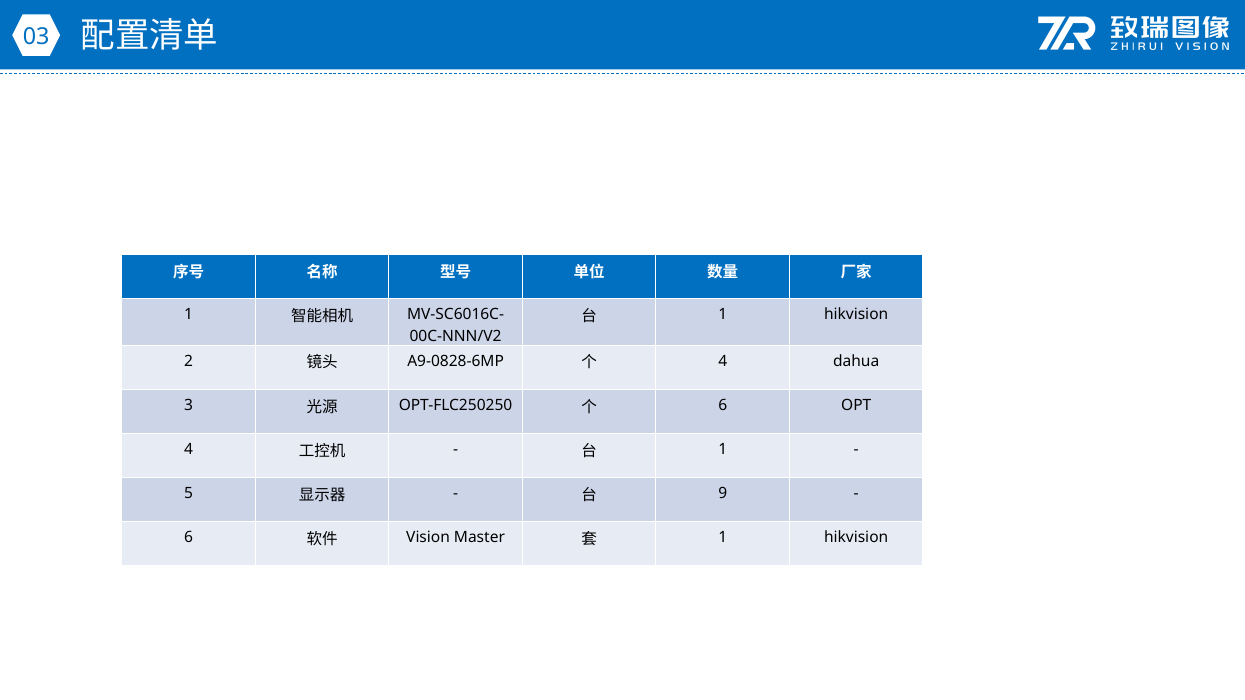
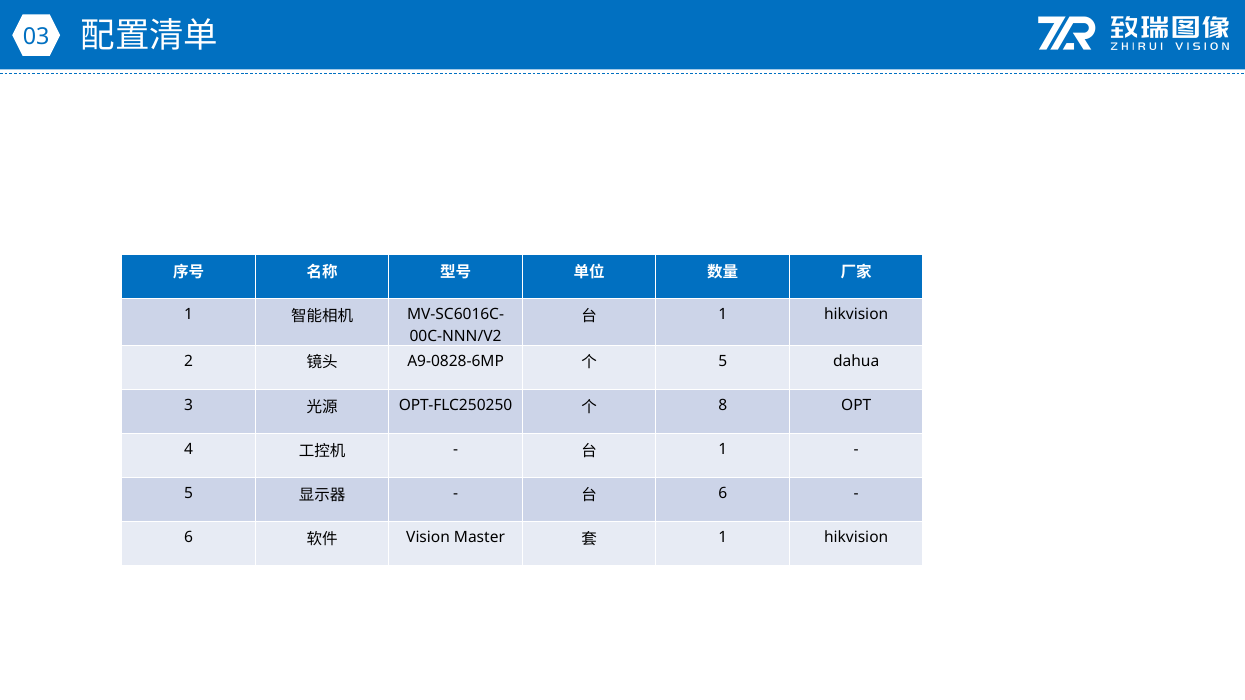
4 at (723, 362): 4 -> 5
6 at (723, 406): 6 -> 8
9 at (723, 494): 9 -> 6
